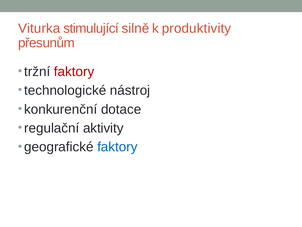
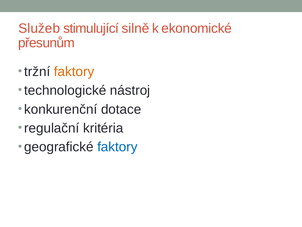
Viturka: Viturka -> Služeb
produktivity: produktivity -> ekonomické
faktory at (74, 71) colour: red -> orange
aktivity: aktivity -> kritéria
